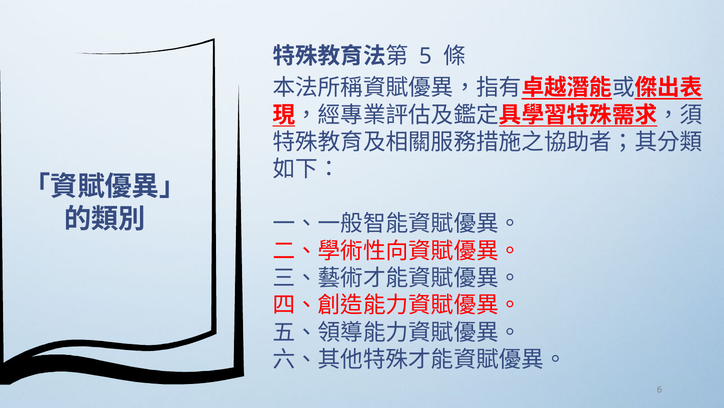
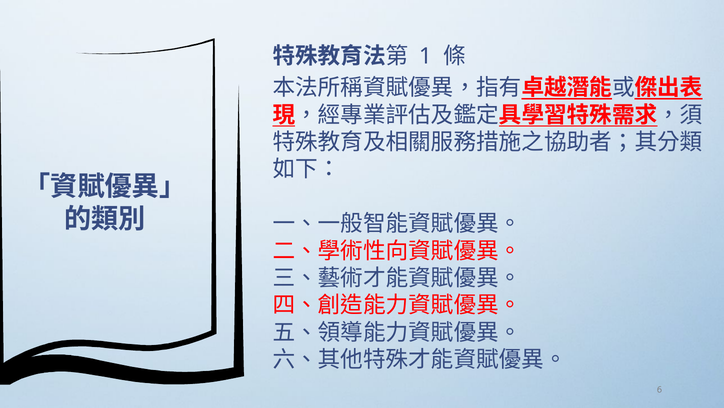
5: 5 -> 1
